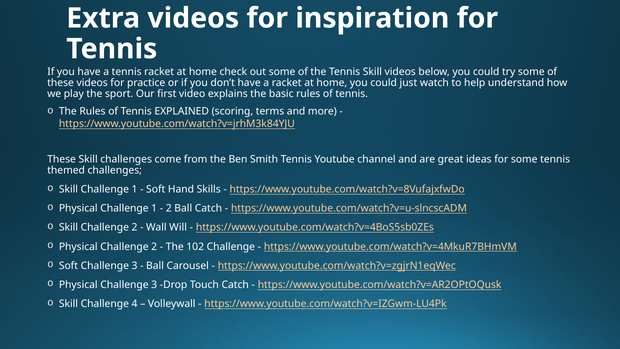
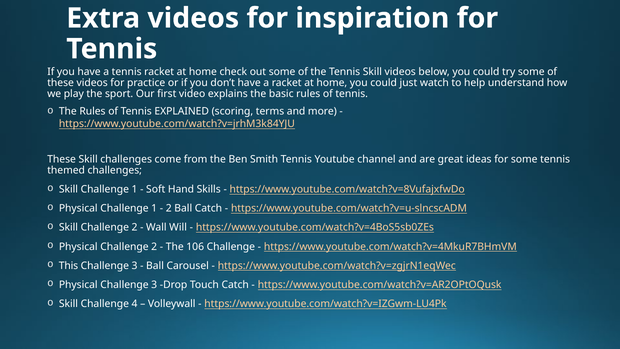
102: 102 -> 106
Soft at (68, 266): Soft -> This
